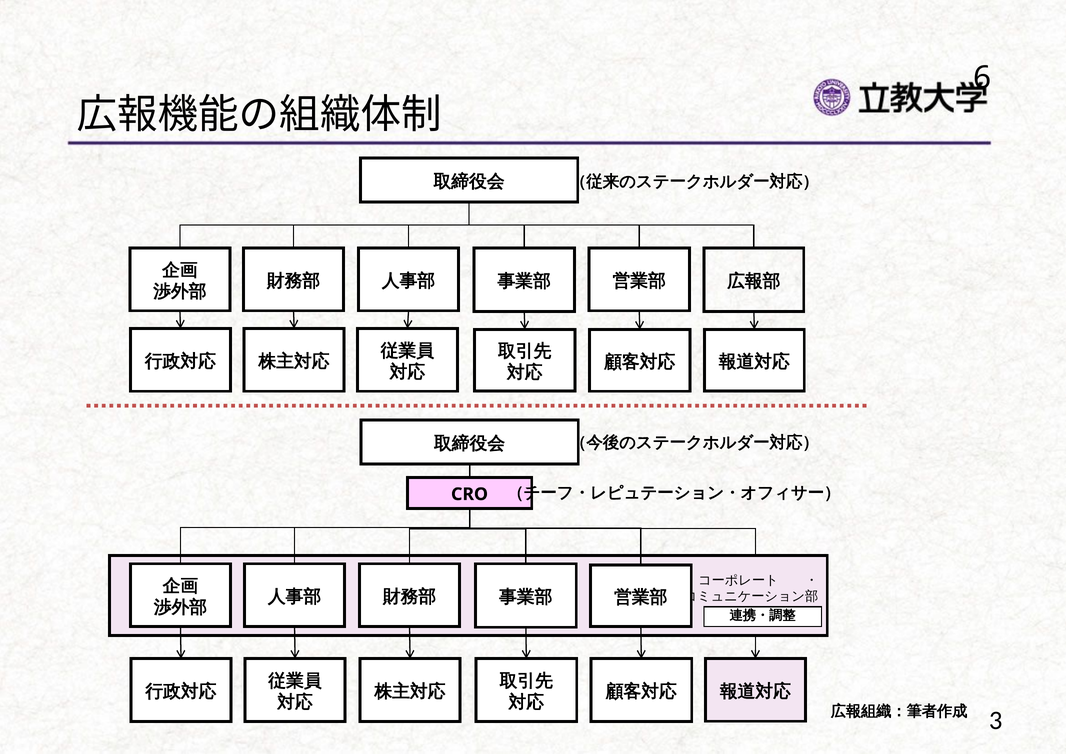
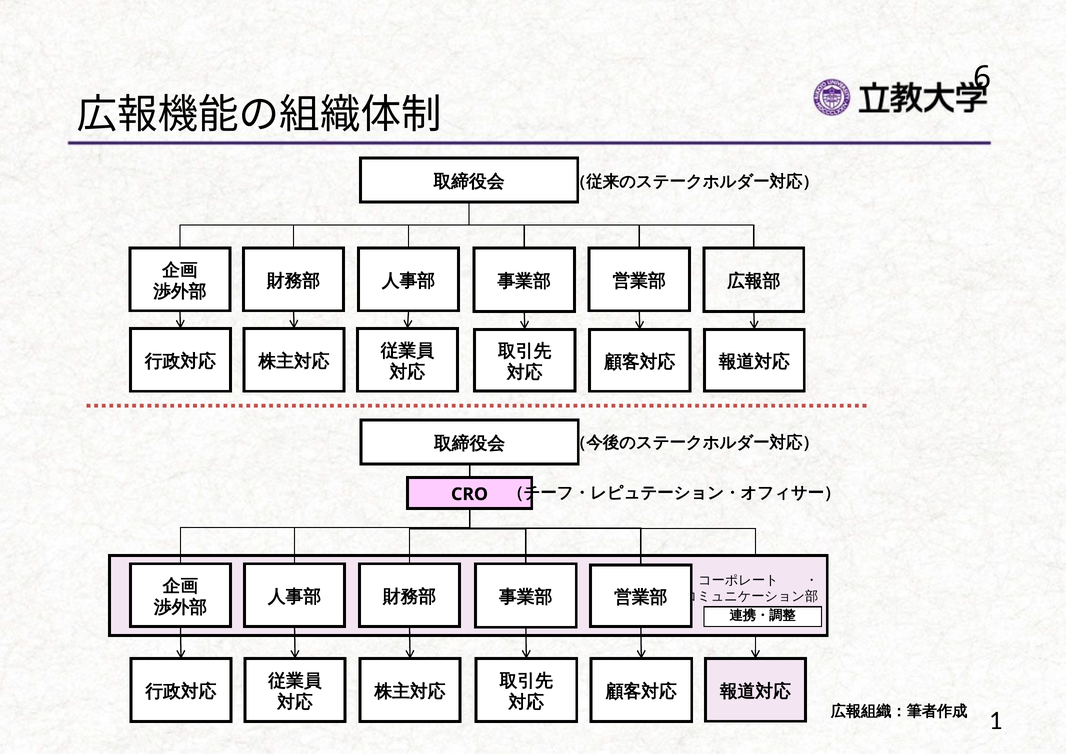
3: 3 -> 1
